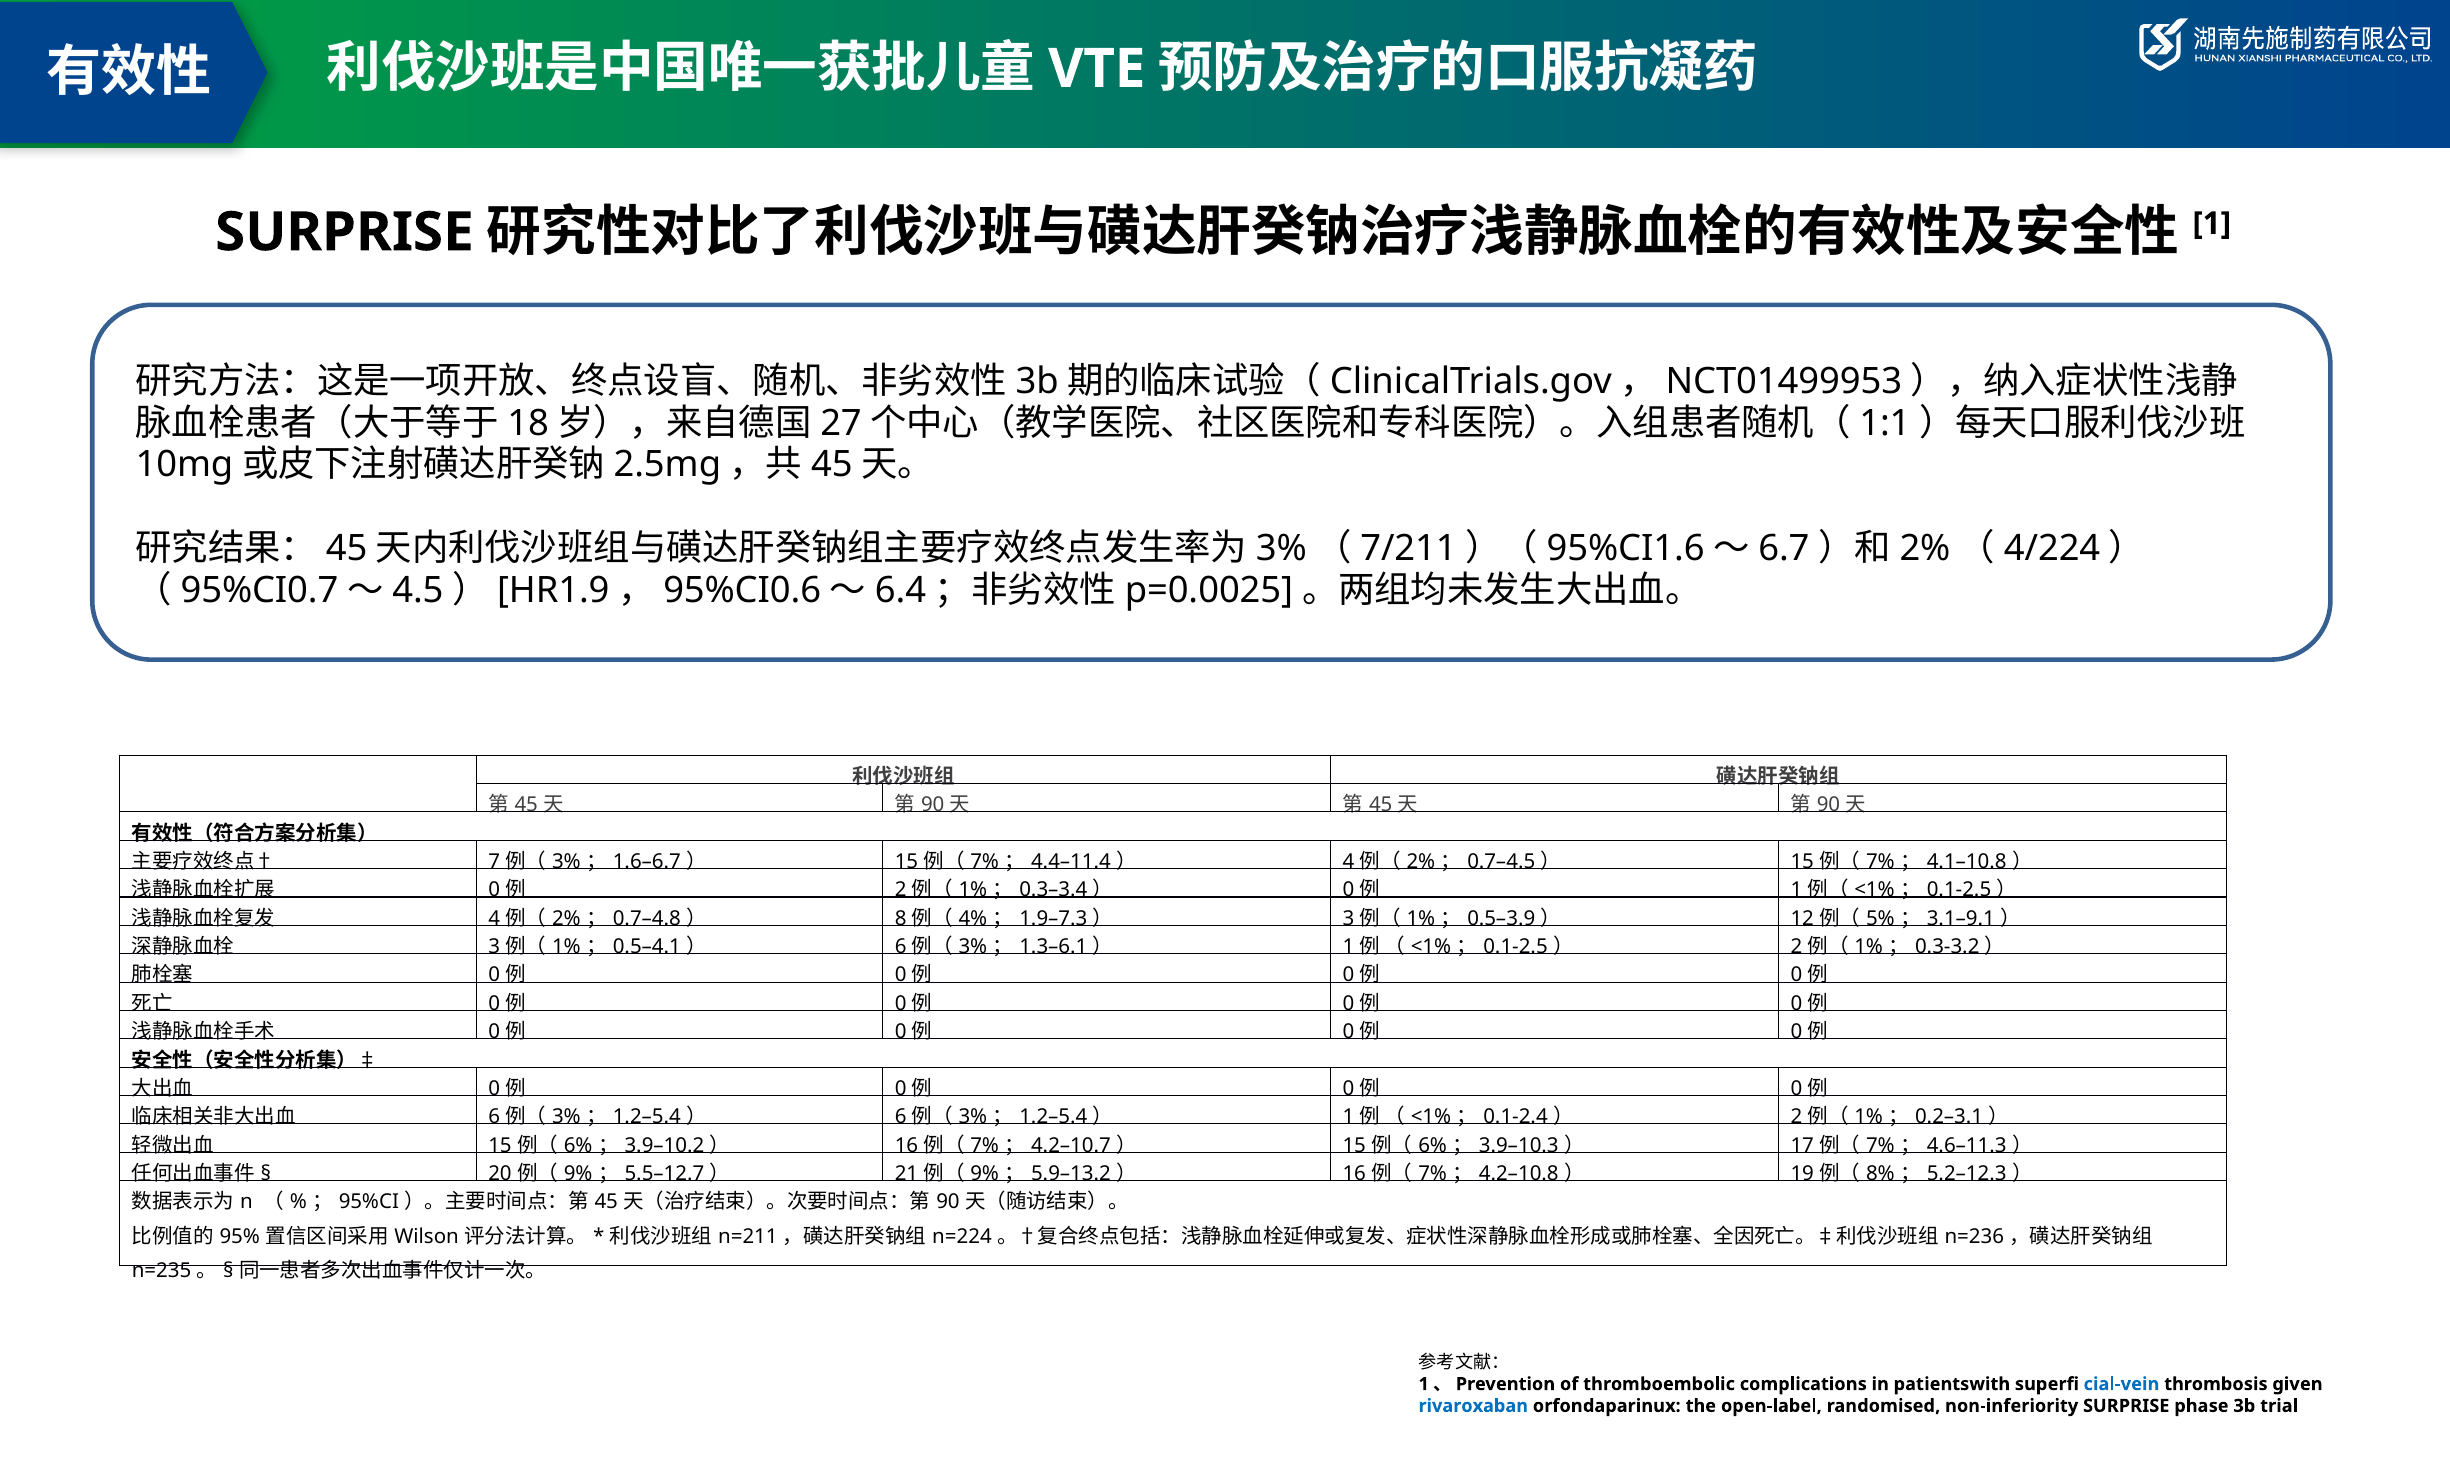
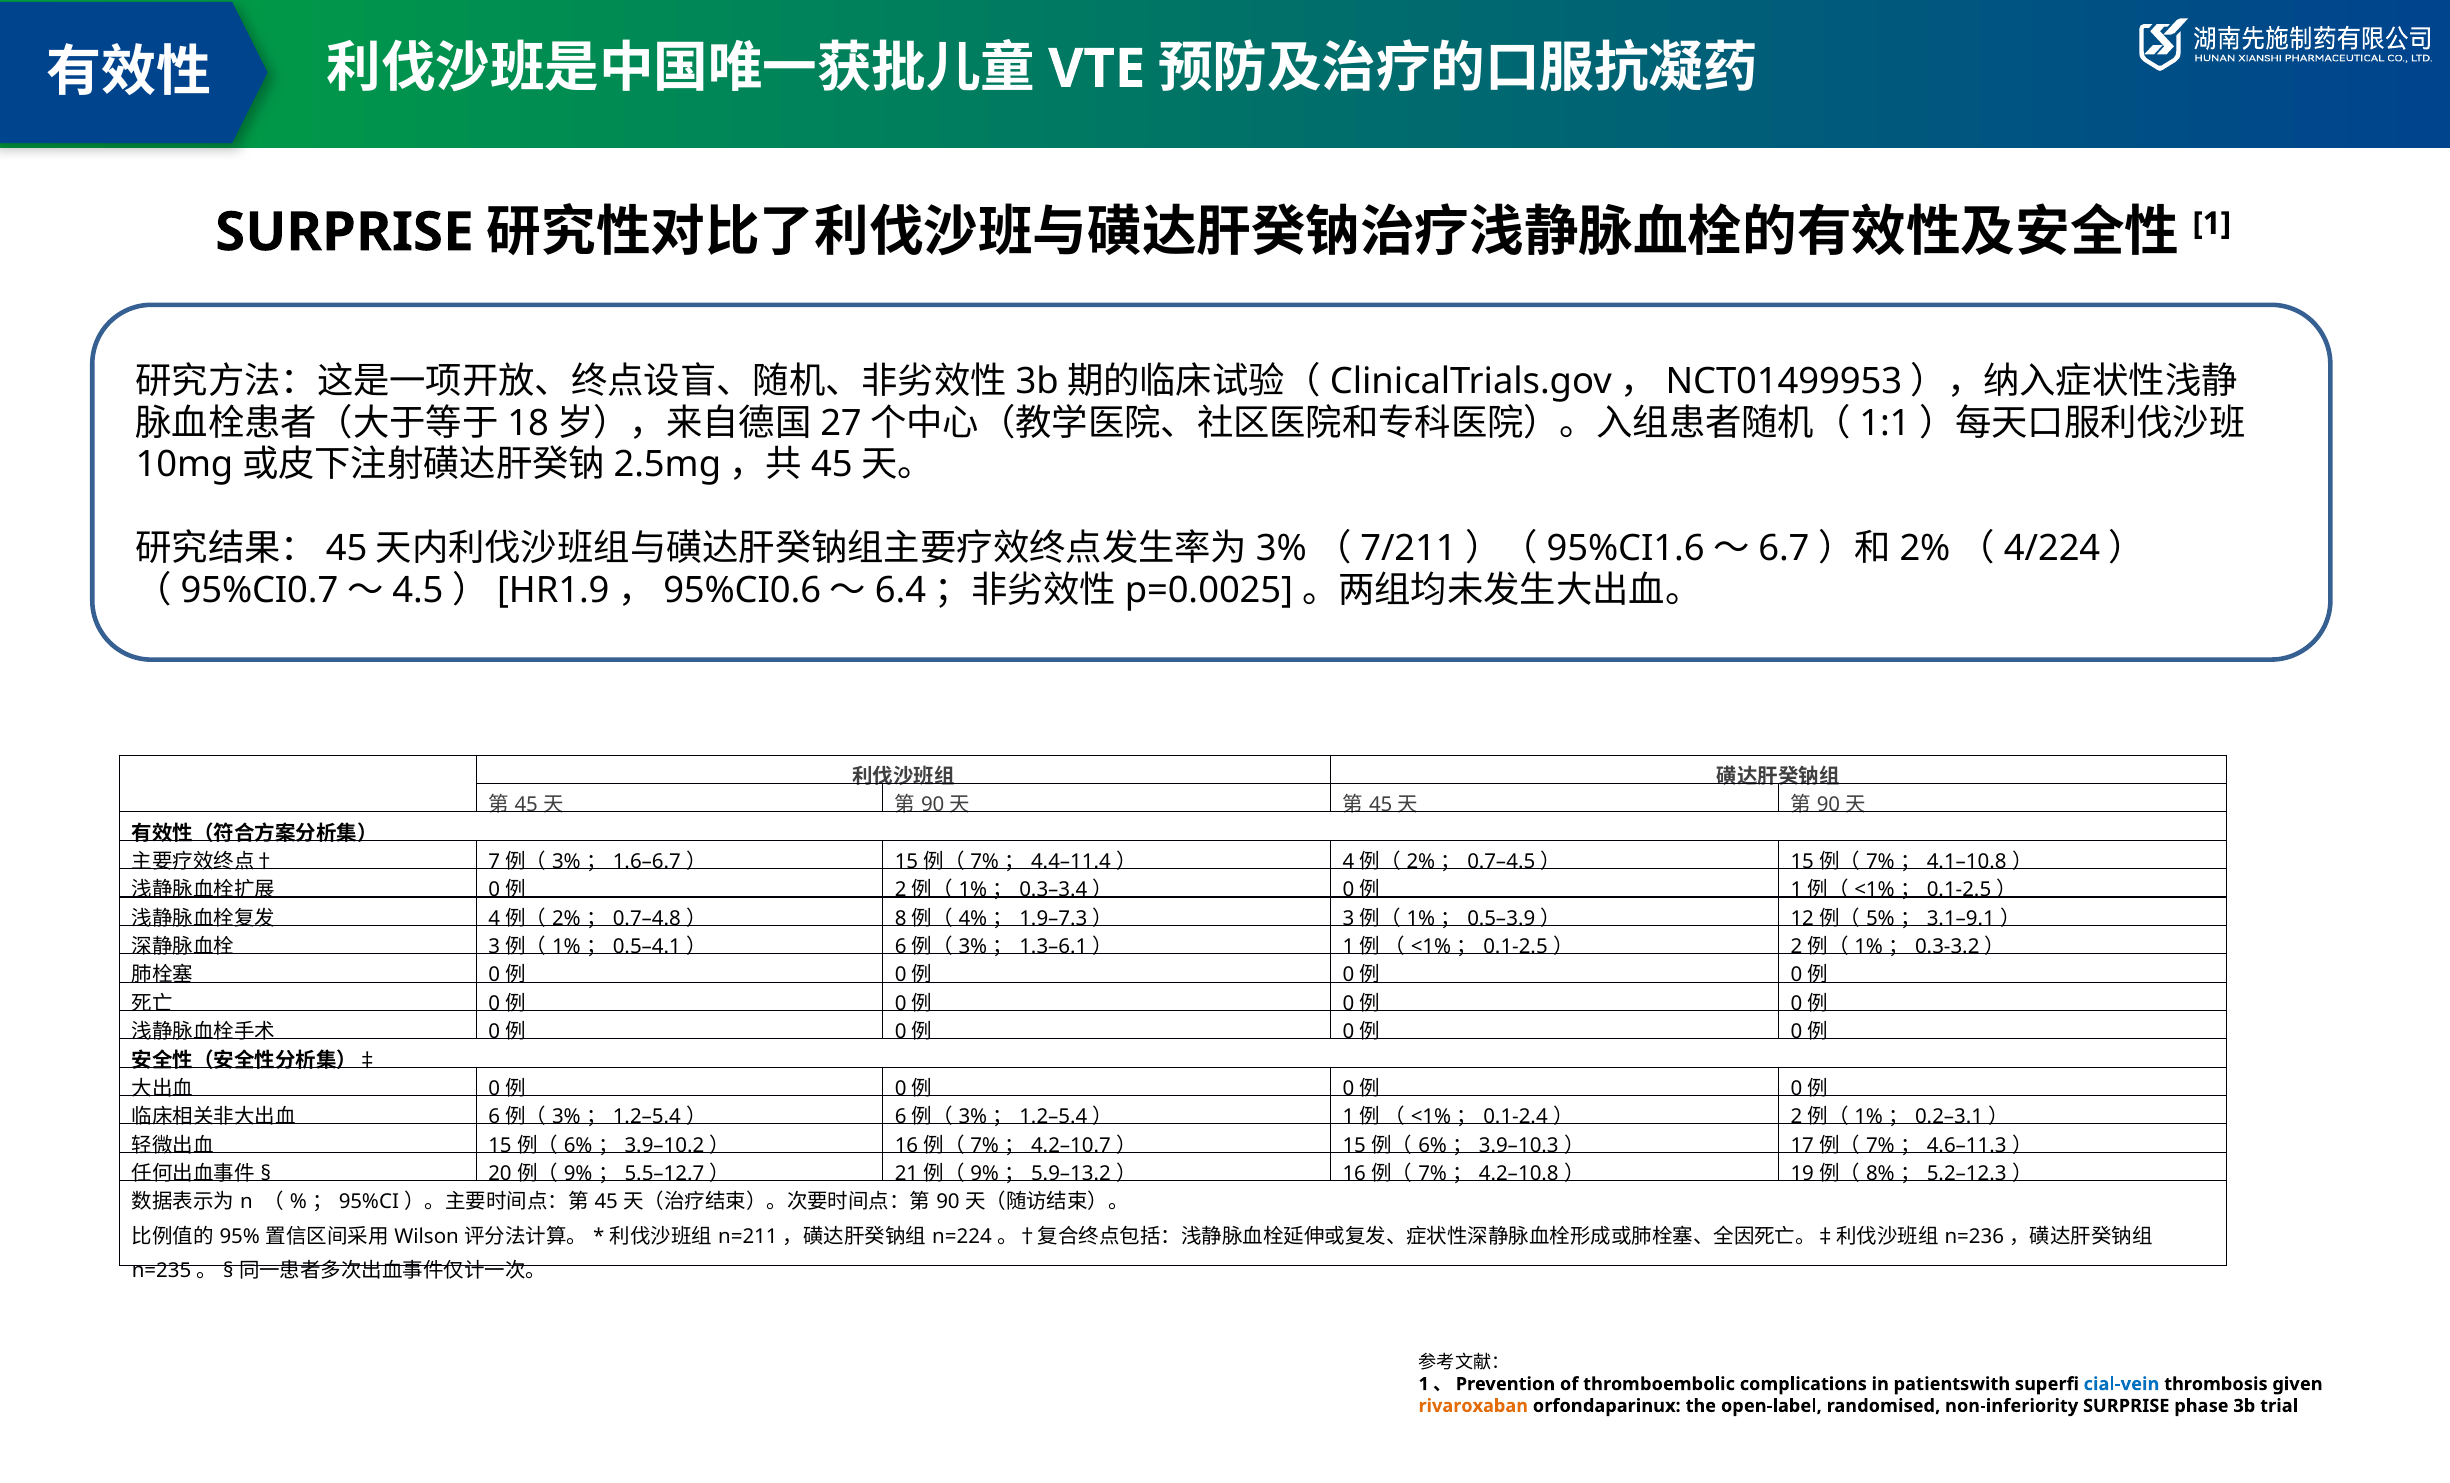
rivaroxaban colour: blue -> orange
